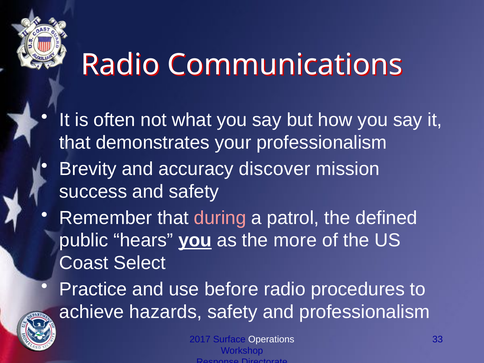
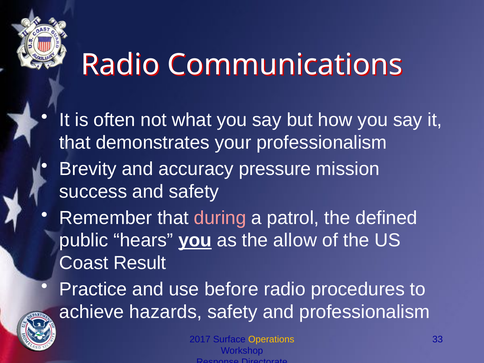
discover: discover -> pressure
more: more -> allow
Select: Select -> Result
Operations colour: white -> yellow
